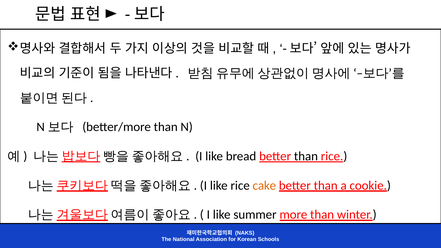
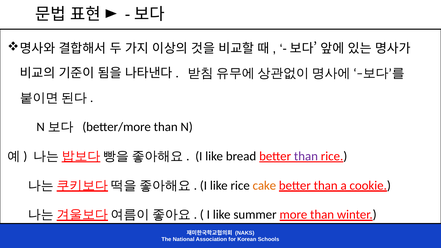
than at (306, 156) colour: black -> purple
